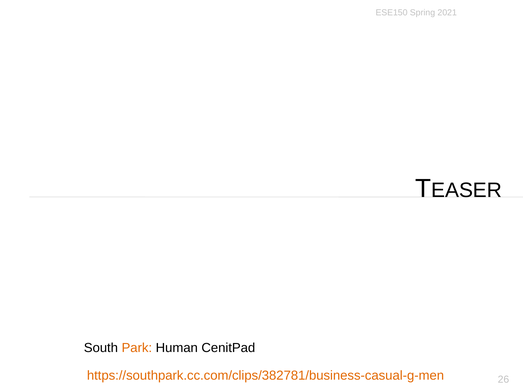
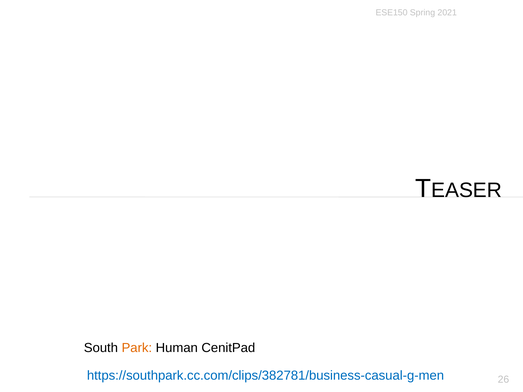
https://southpark.cc.com/clips/382781/business-casual-g-men colour: orange -> blue
